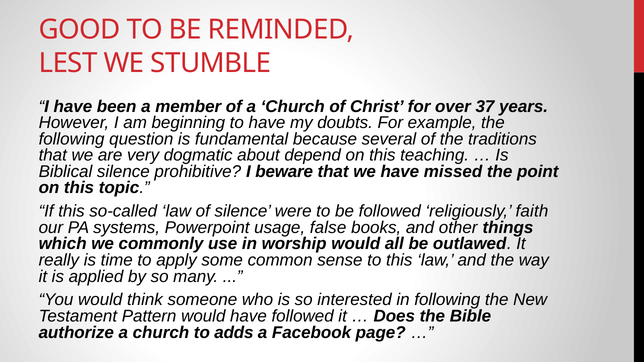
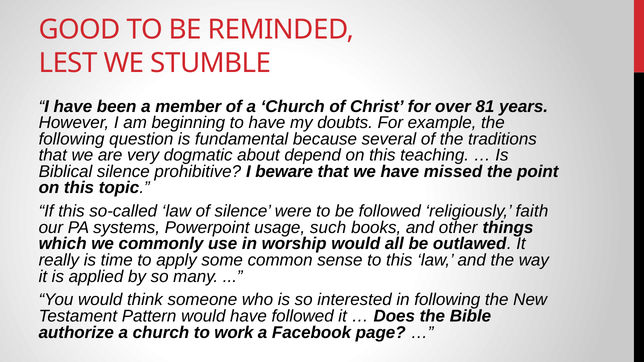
37: 37 -> 81
false: false -> such
adds: adds -> work
